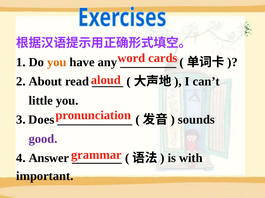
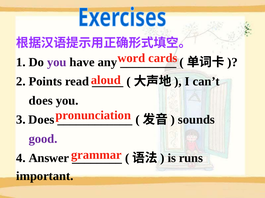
you at (57, 62) colour: orange -> purple
About: About -> Points
little at (41, 101): little -> does
with: with -> runs
